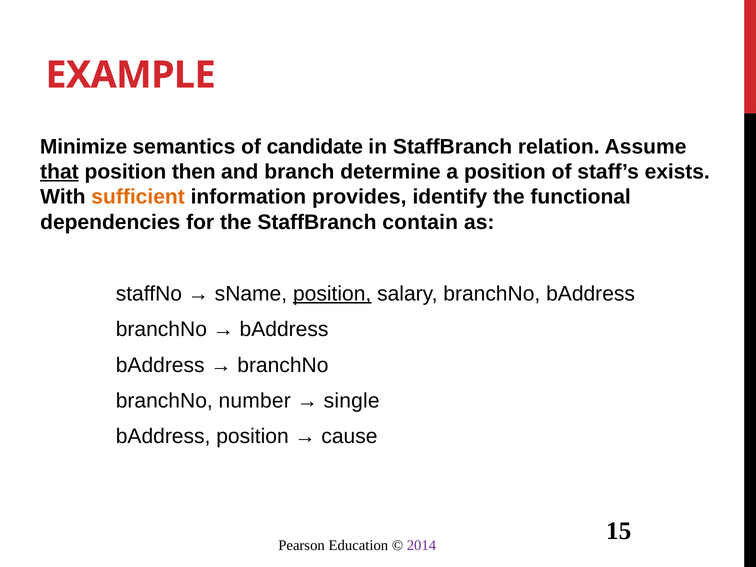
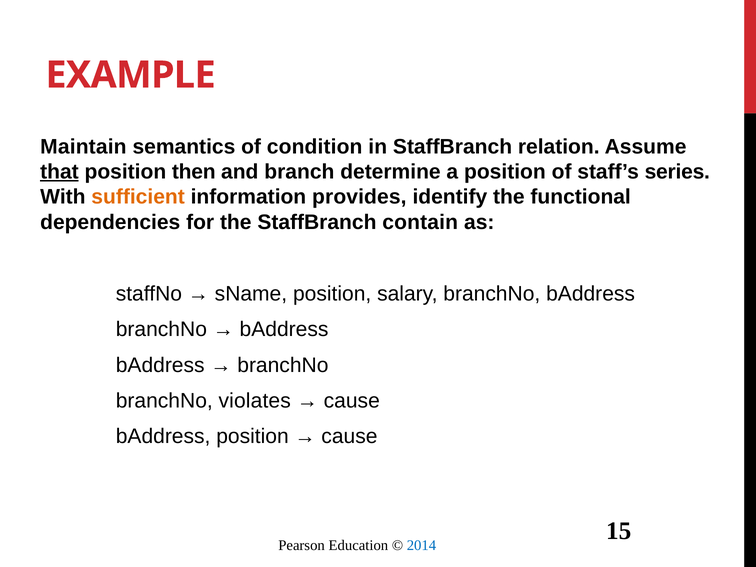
Minimize: Minimize -> Maintain
candidate: candidate -> condition
exists: exists -> series
position at (332, 294) underline: present -> none
number: number -> violates
single at (352, 401): single -> cause
2014 colour: purple -> blue
